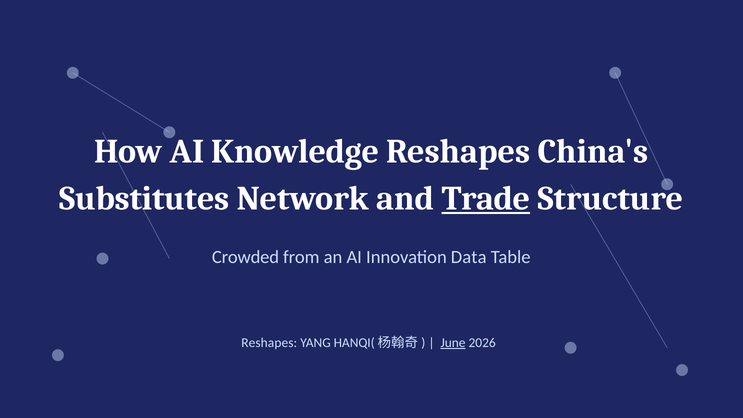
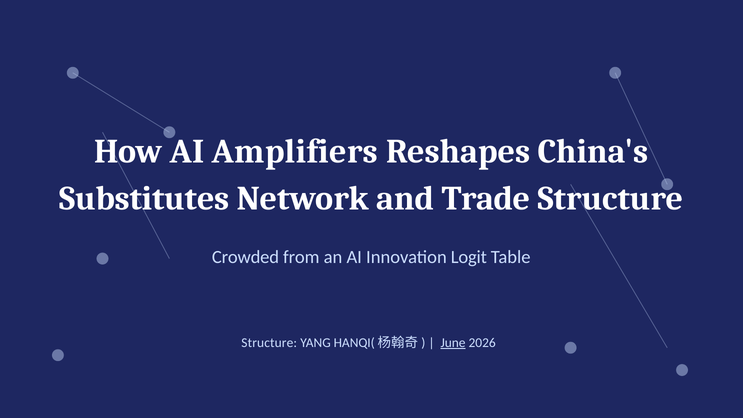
Knowledge: Knowledge -> Amplifiers
Trade underline: present -> none
Data: Data -> Logit
Reshapes at (269, 343): Reshapes -> Structure
